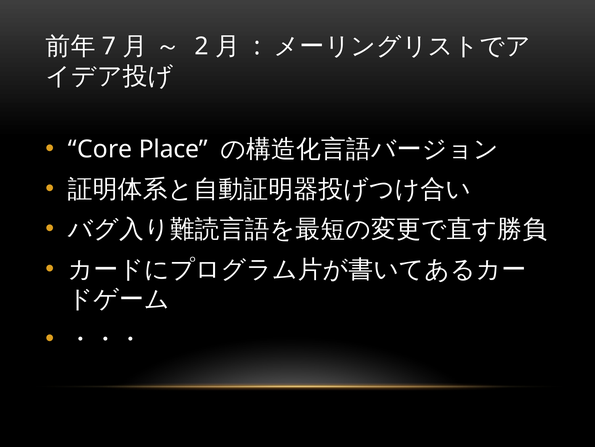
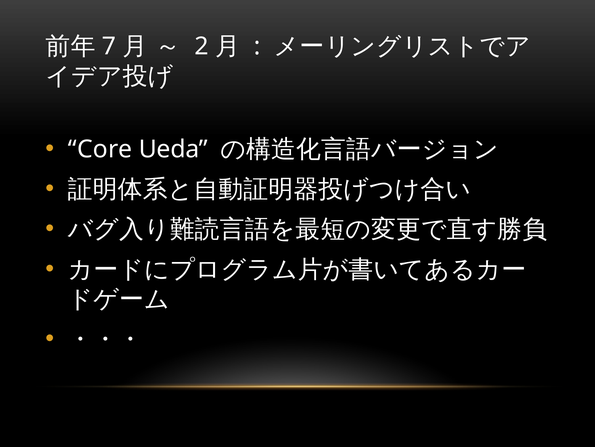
Place: Place -> Ueda
